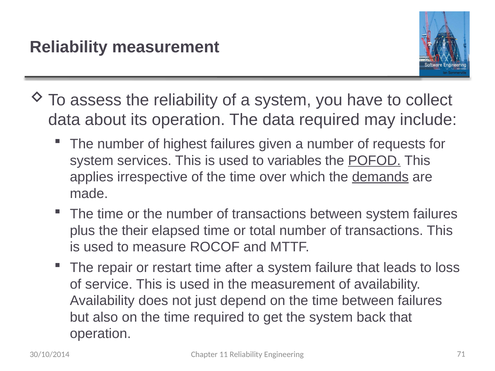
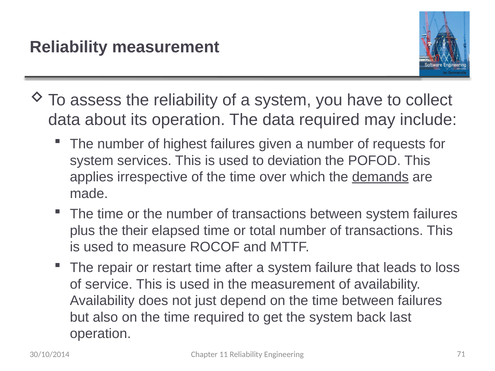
variables: variables -> deviation
POFOD underline: present -> none
back that: that -> last
